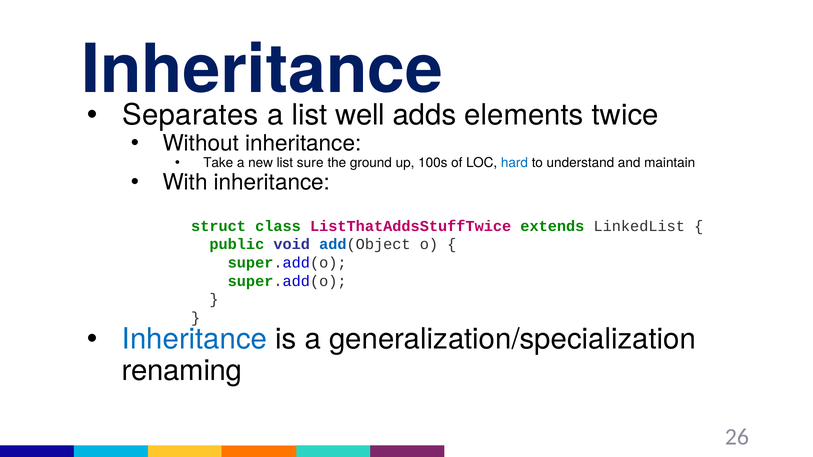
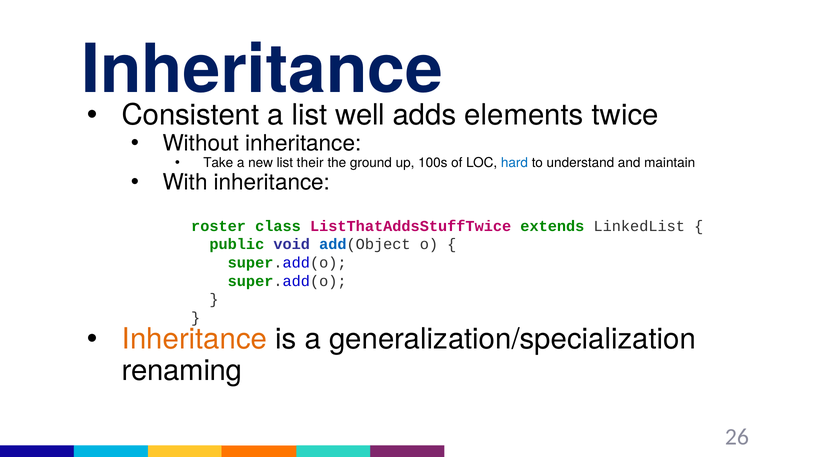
Separates: Separates -> Consistent
sure: sure -> their
struct: struct -> roster
Inheritance at (194, 339) colour: blue -> orange
